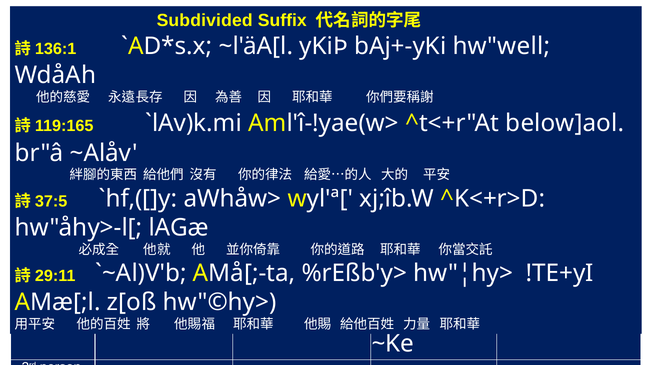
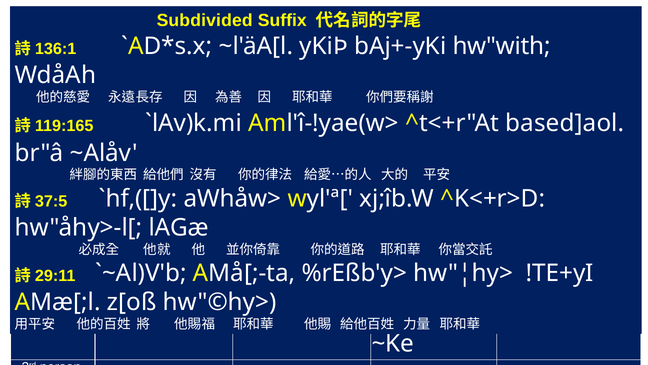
hw"well: hw"well -> hw"with
below]aol: below]aol -> based]aol
